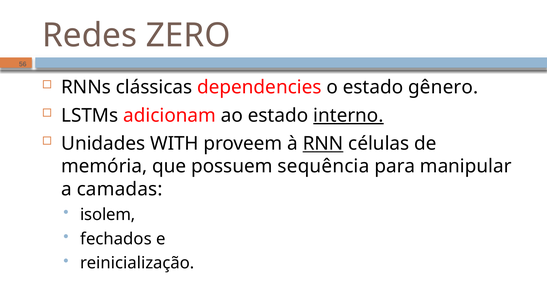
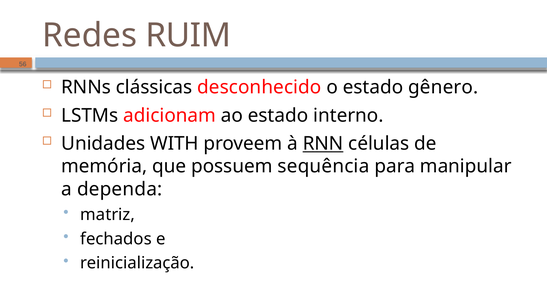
ZERO: ZERO -> RUIM
dependencies: dependencies -> desconhecido
interno underline: present -> none
camadas: camadas -> dependa
isolem: isolem -> matriz
